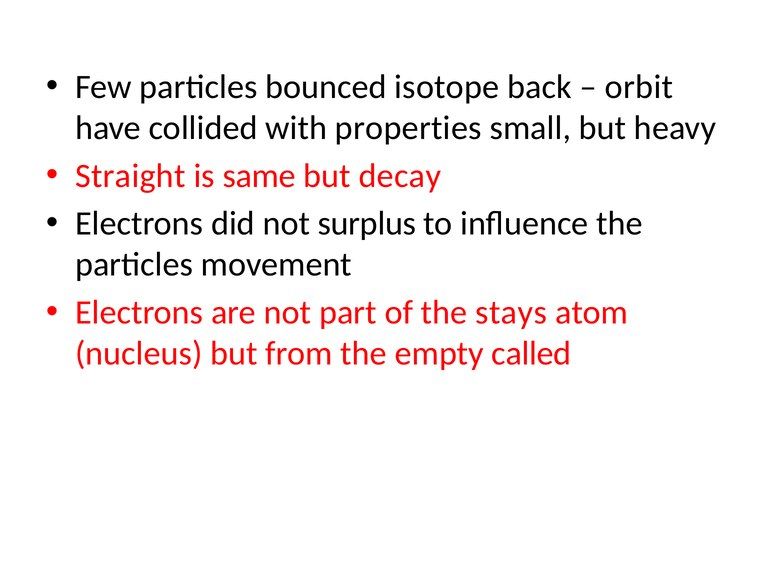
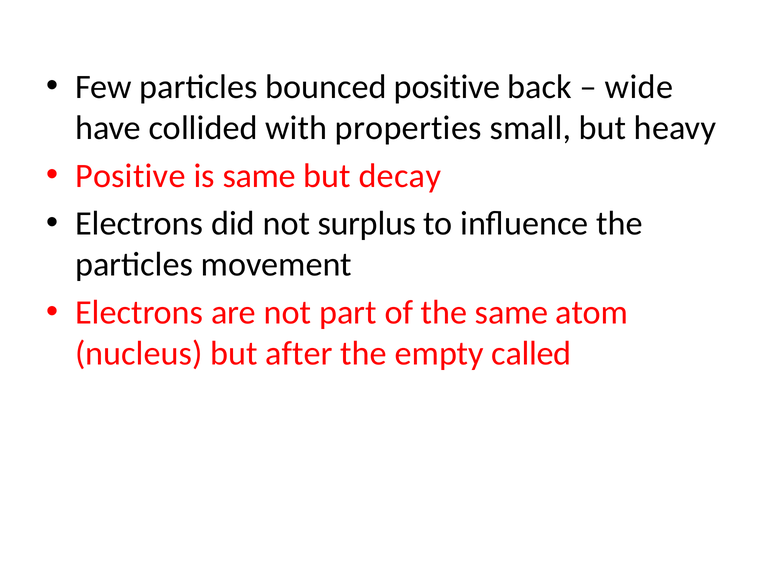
bounced isotope: isotope -> positive
orbit: orbit -> wide
Straight at (130, 176): Straight -> Positive
the stays: stays -> same
from: from -> after
